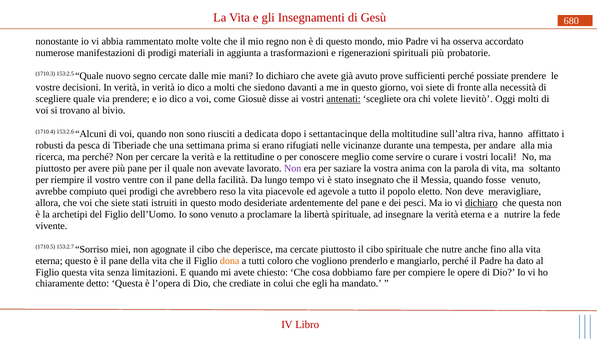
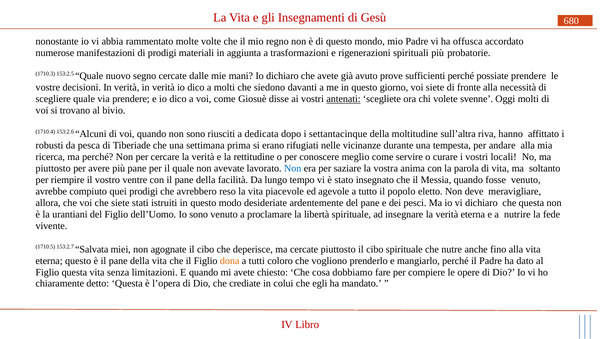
osserva: osserva -> offusca
lievitò: lievitò -> svenne
Non at (293, 169) colour: purple -> blue
dichiaro at (481, 203) underline: present -> none
archetipi: archetipi -> urantiani
Sorriso: Sorriso -> Salvata
